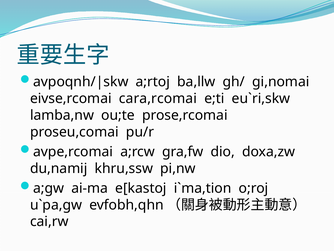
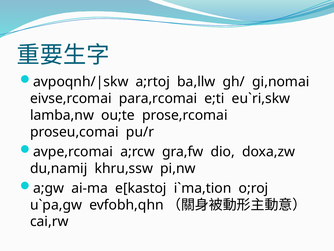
cara,rcomai: cara,rcomai -> para,rcomai
